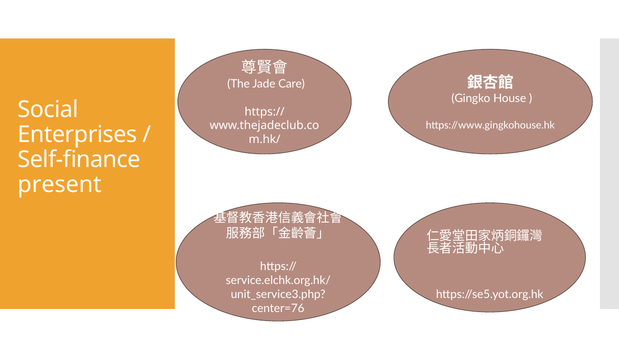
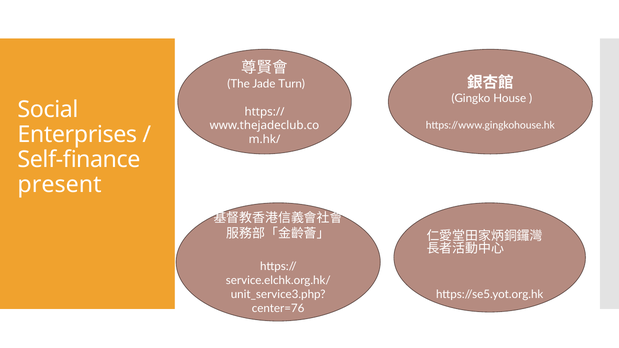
Care: Care -> Turn
